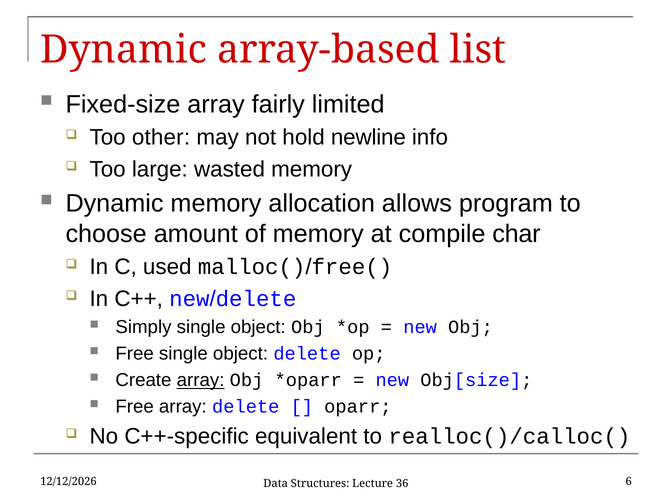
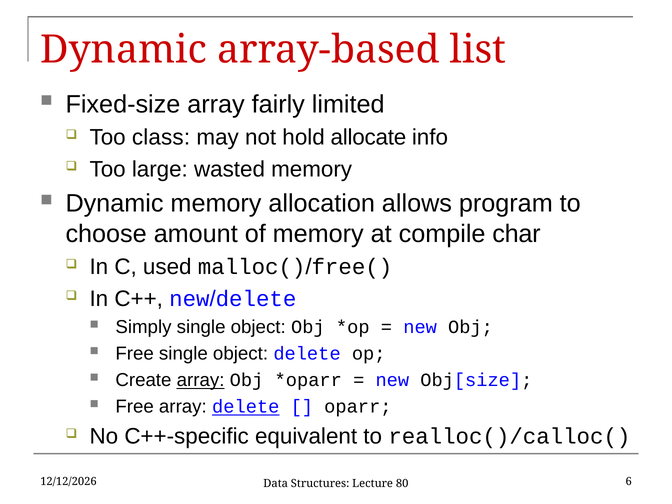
other: other -> class
newline: newline -> allocate
delete at (246, 407) underline: none -> present
36: 36 -> 80
